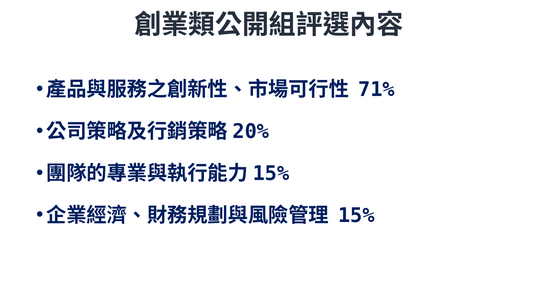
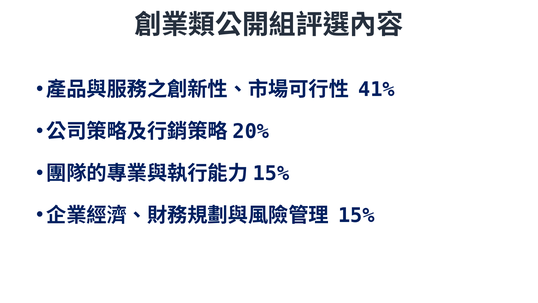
71%: 71% -> 41%
